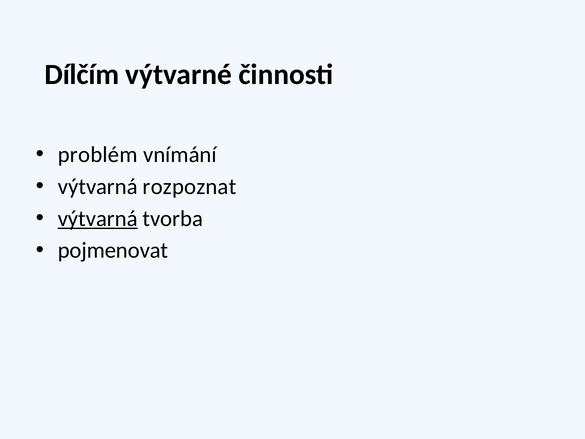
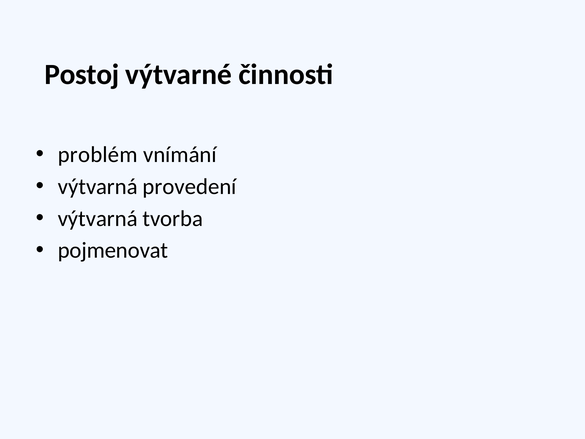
Dílčím: Dílčím -> Postoj
rozpoznat: rozpoznat -> provedení
výtvarná at (98, 218) underline: present -> none
